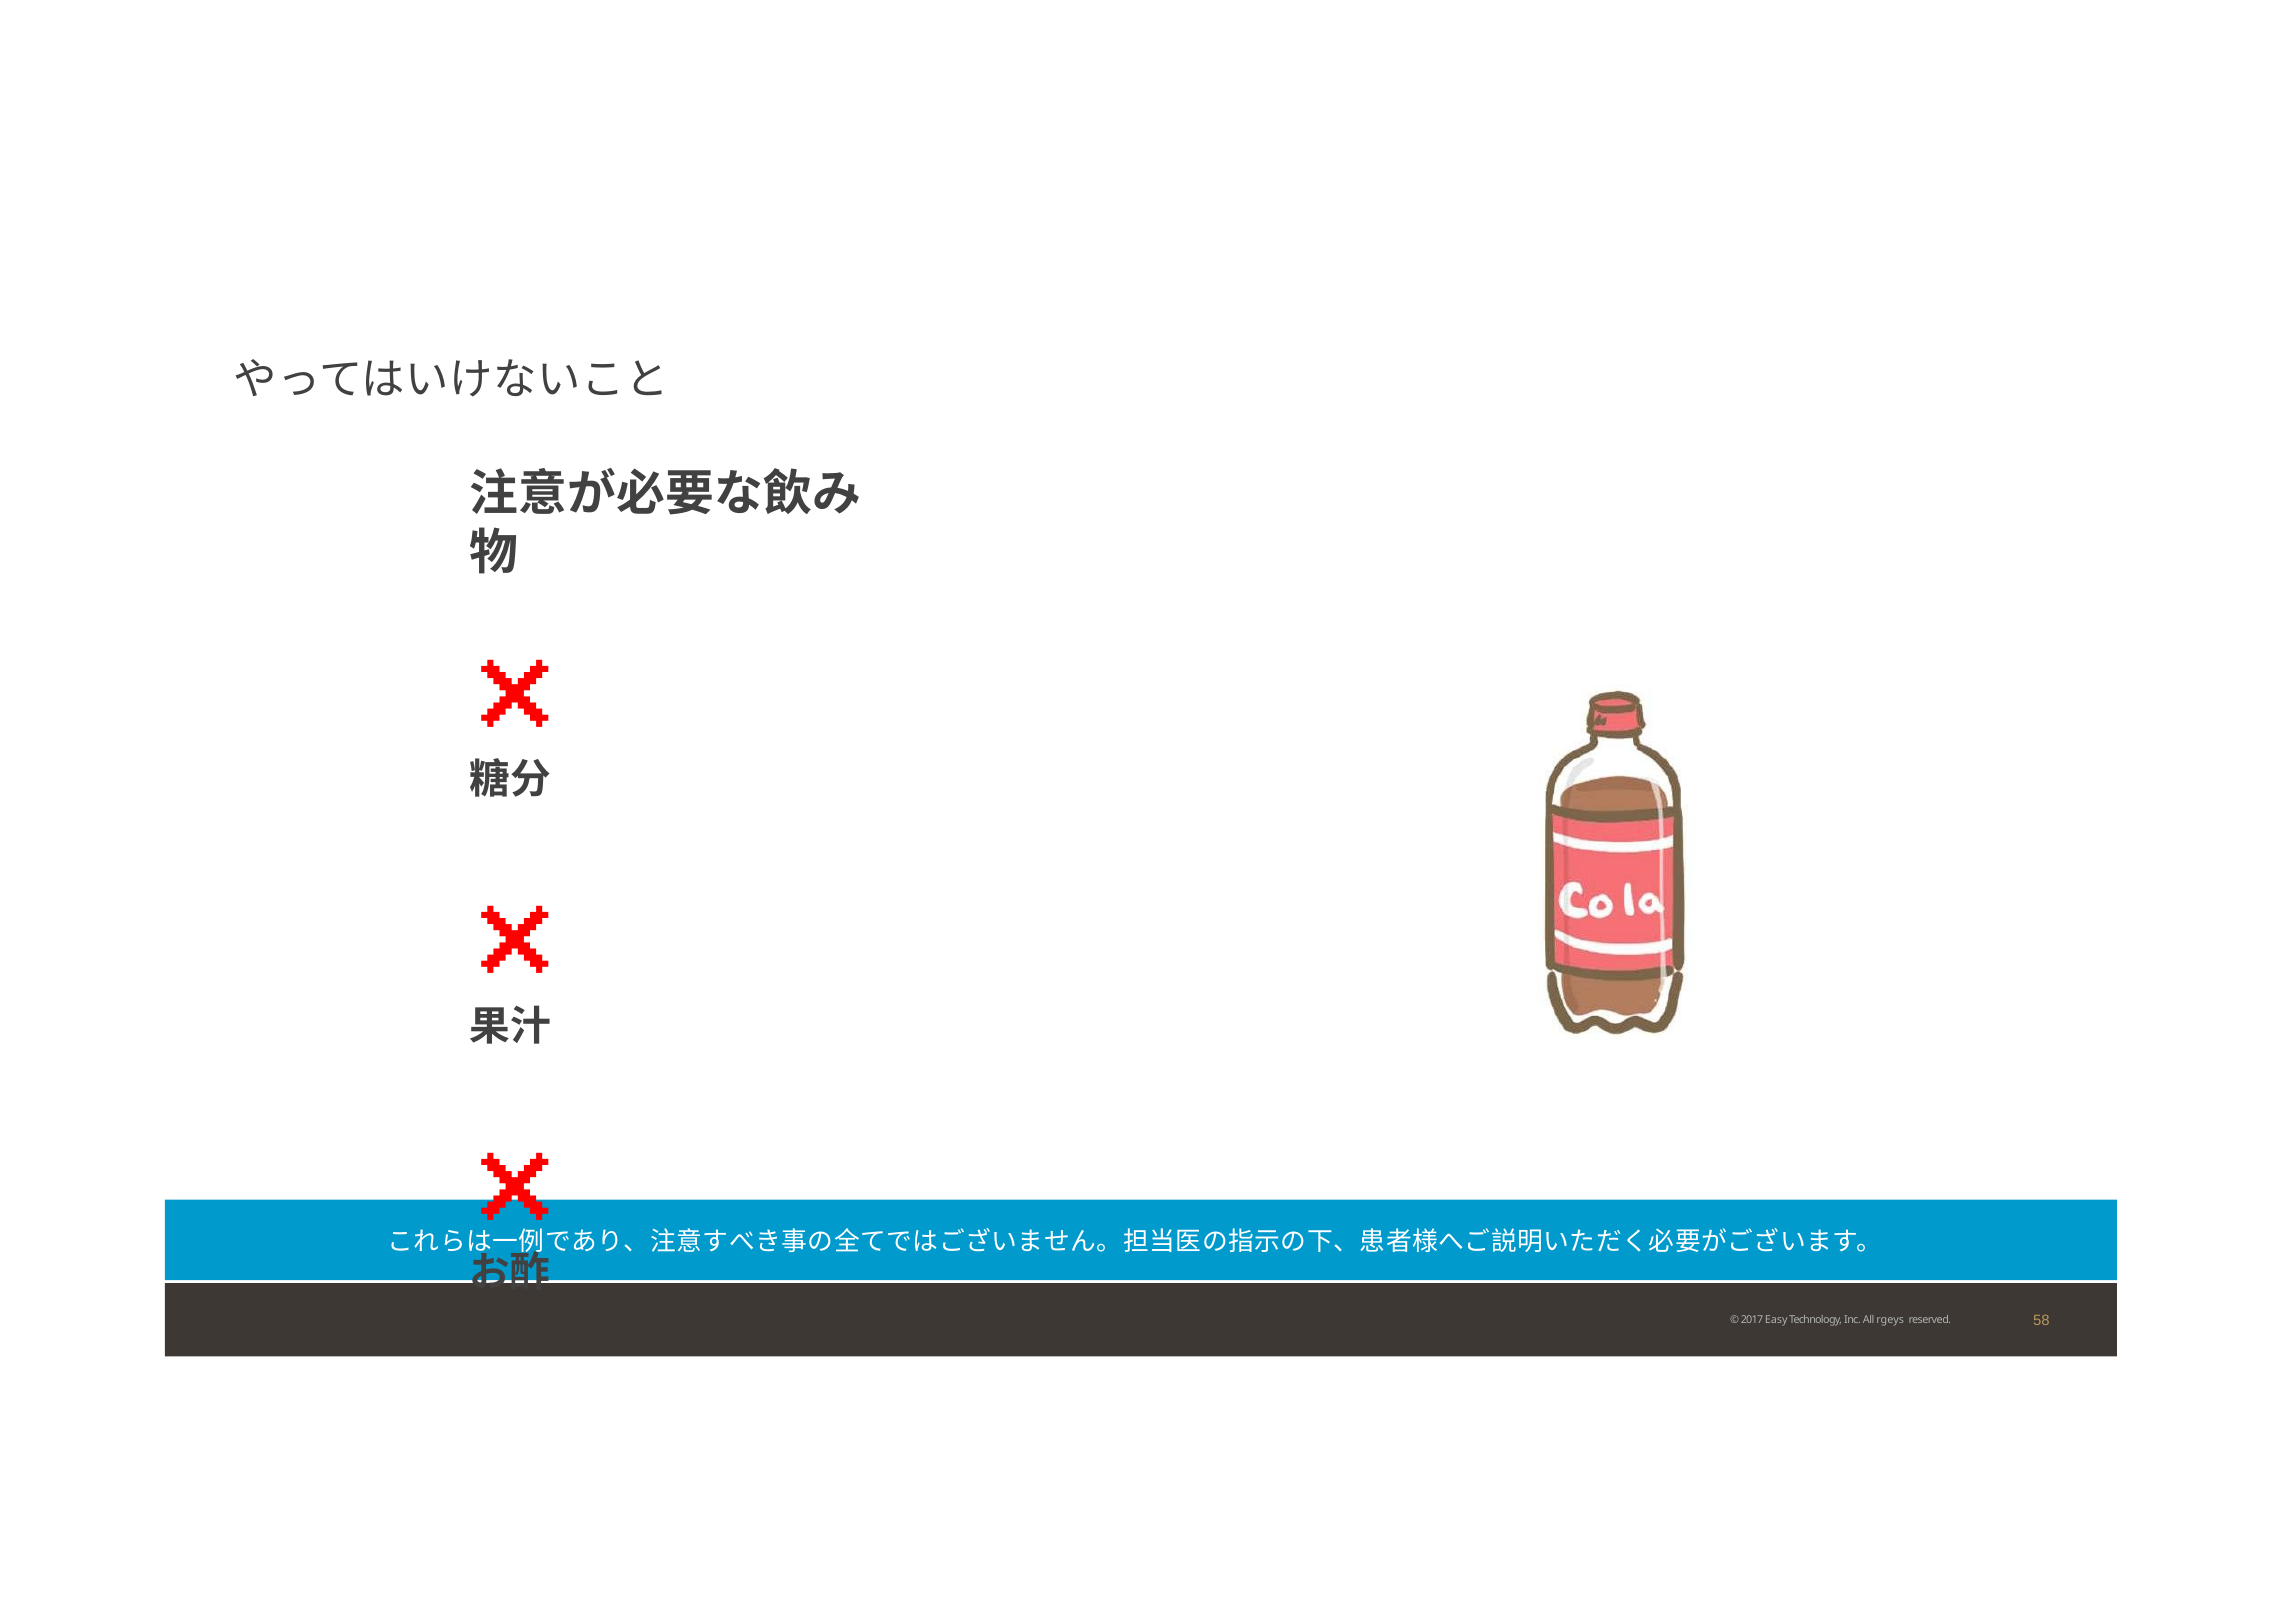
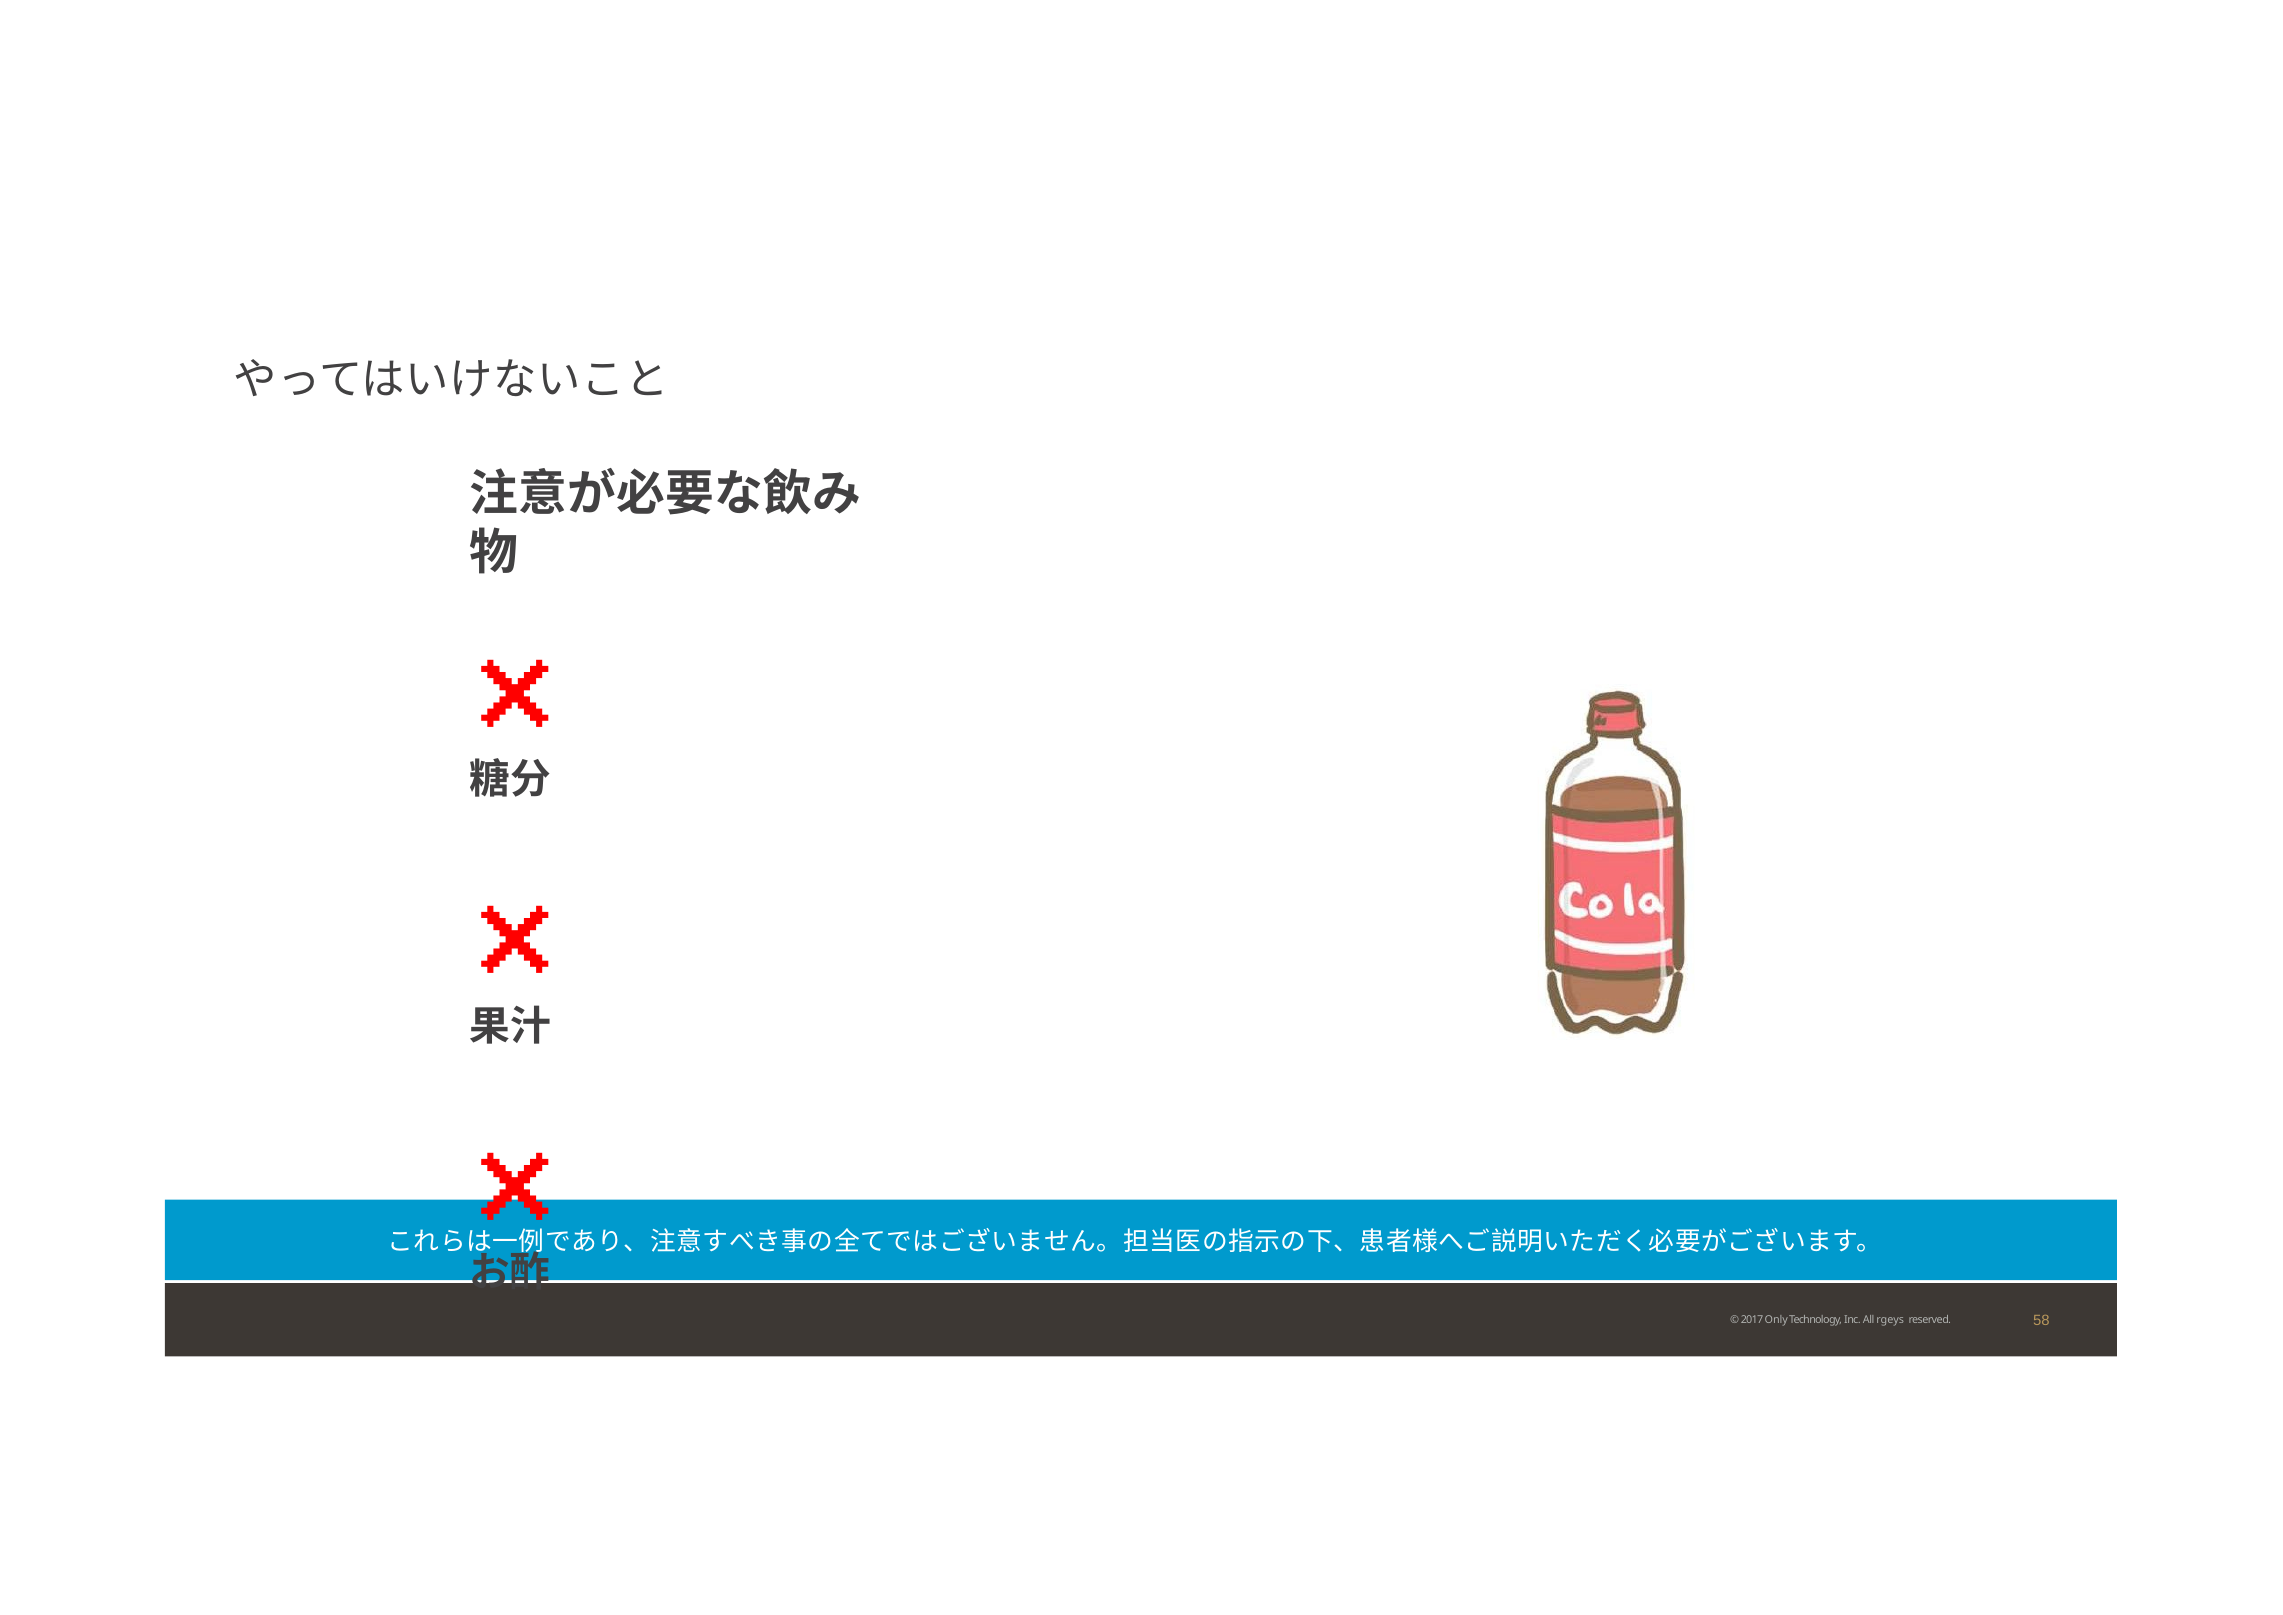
Easy: Easy -> Only
